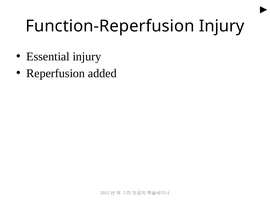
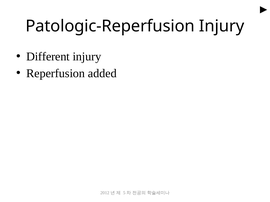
Function-Reperfusion: Function-Reperfusion -> Patologic-Reperfusion
Essential: Essential -> Different
